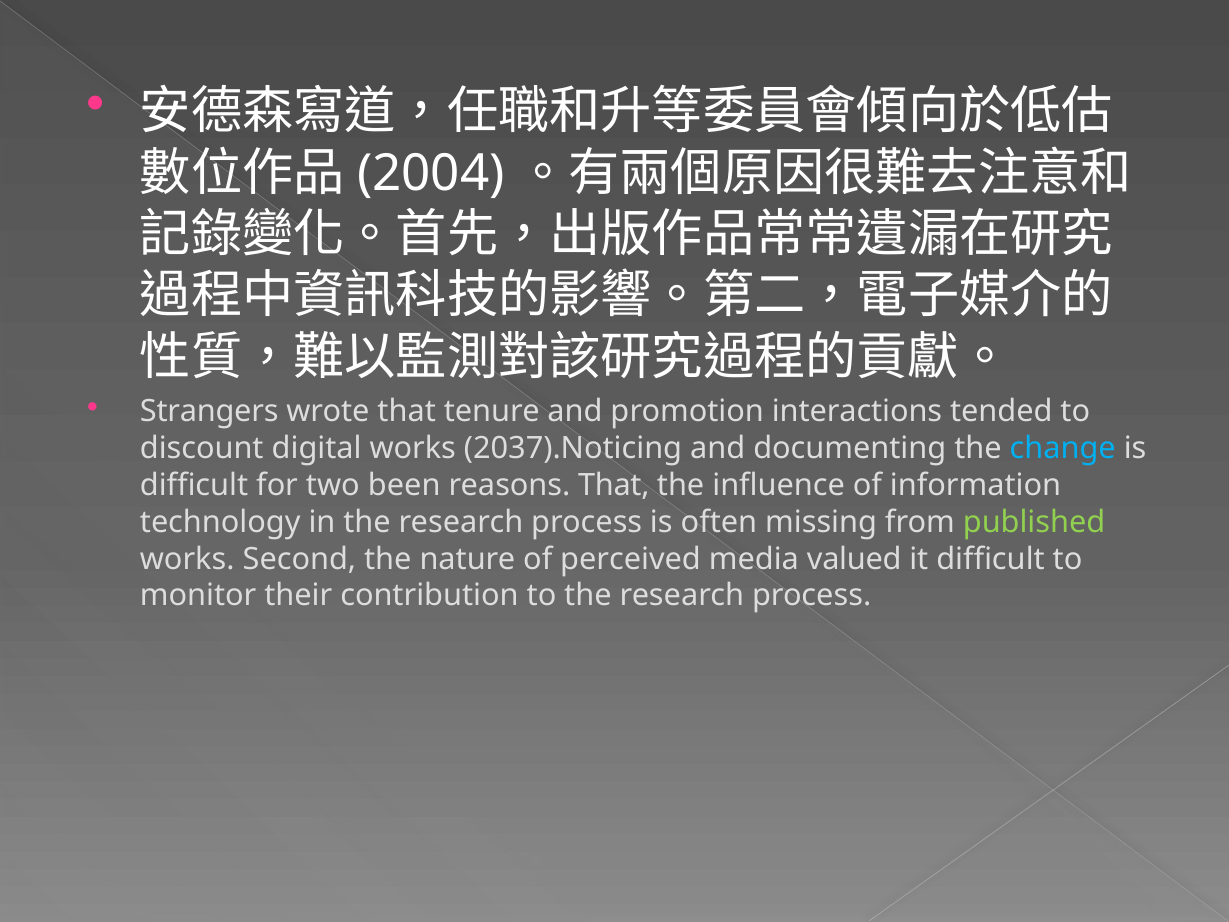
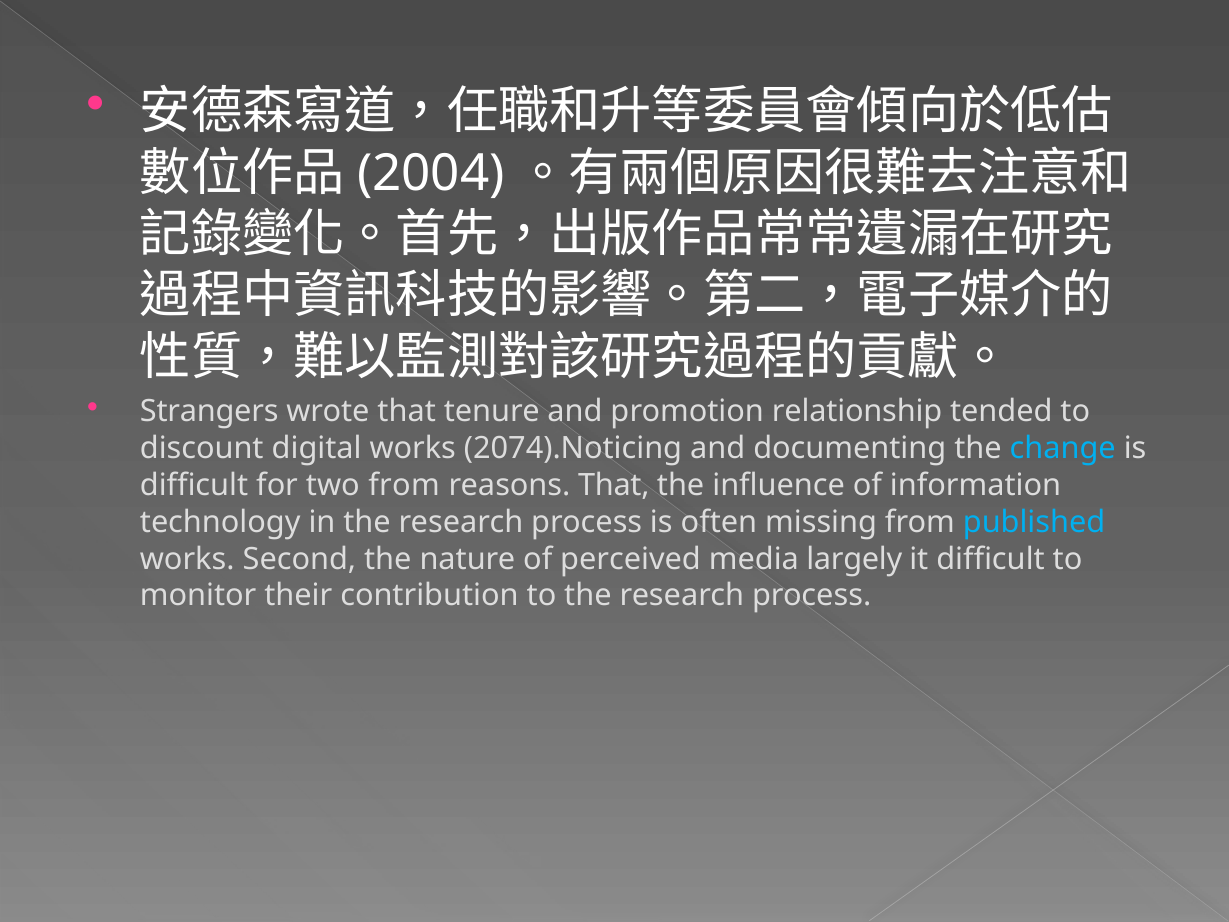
interactions: interactions -> relationship
2037).Noticing: 2037).Noticing -> 2074).Noticing
two been: been -> from
published colour: light green -> light blue
valued: valued -> largely
